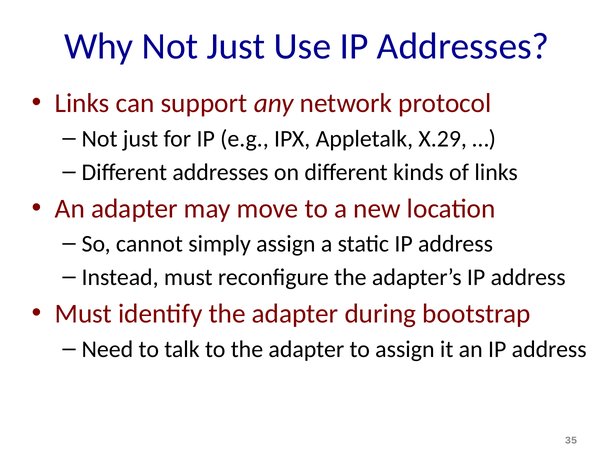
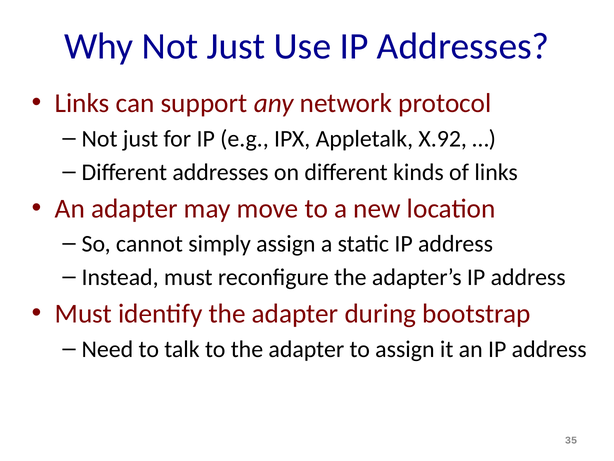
X.29: X.29 -> X.92
